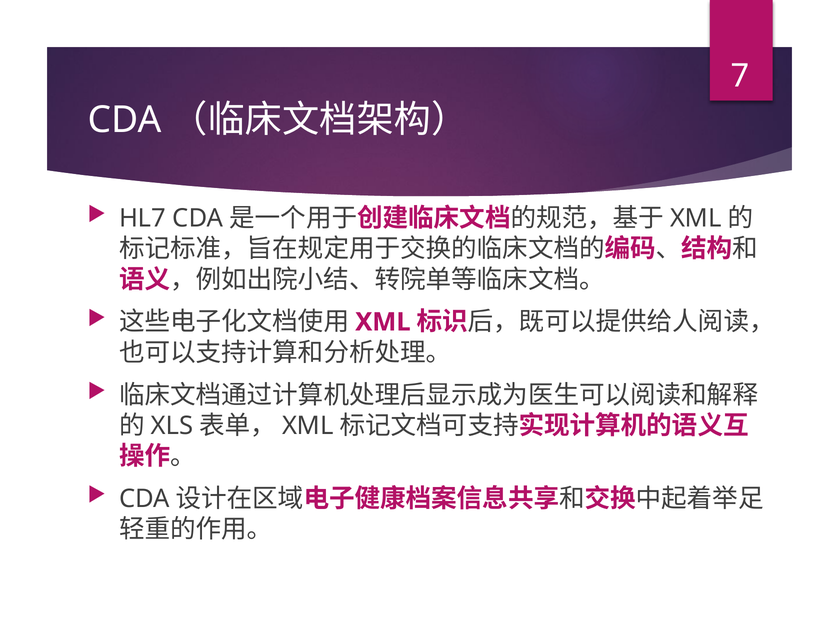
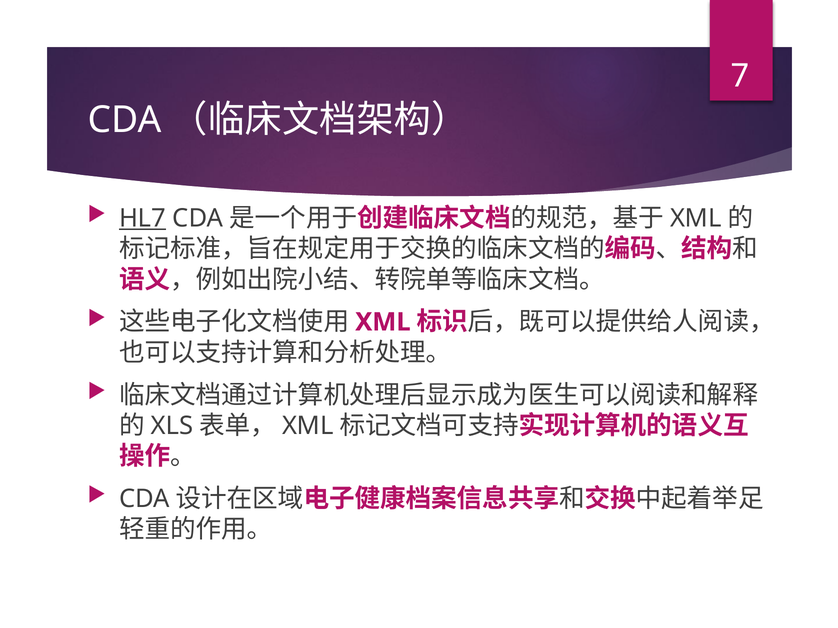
HL7 underline: none -> present
